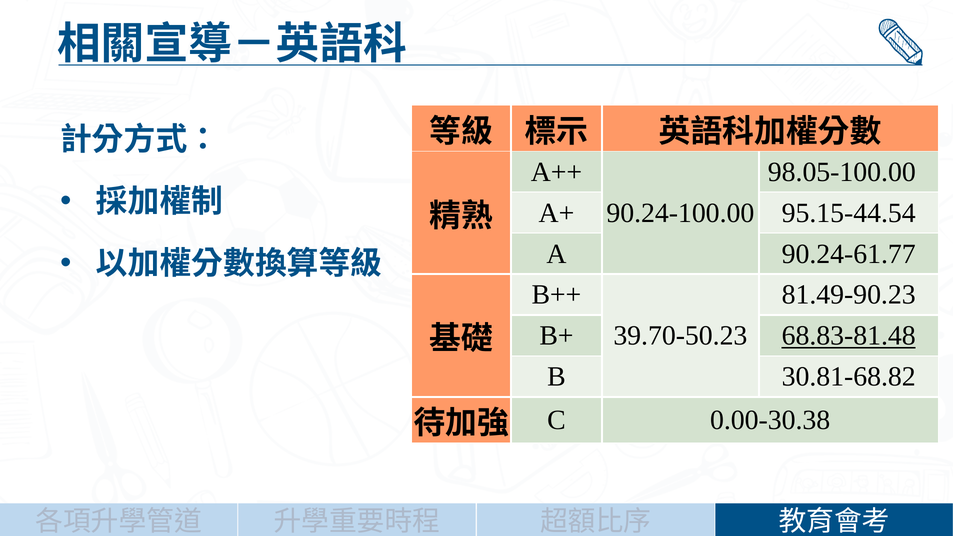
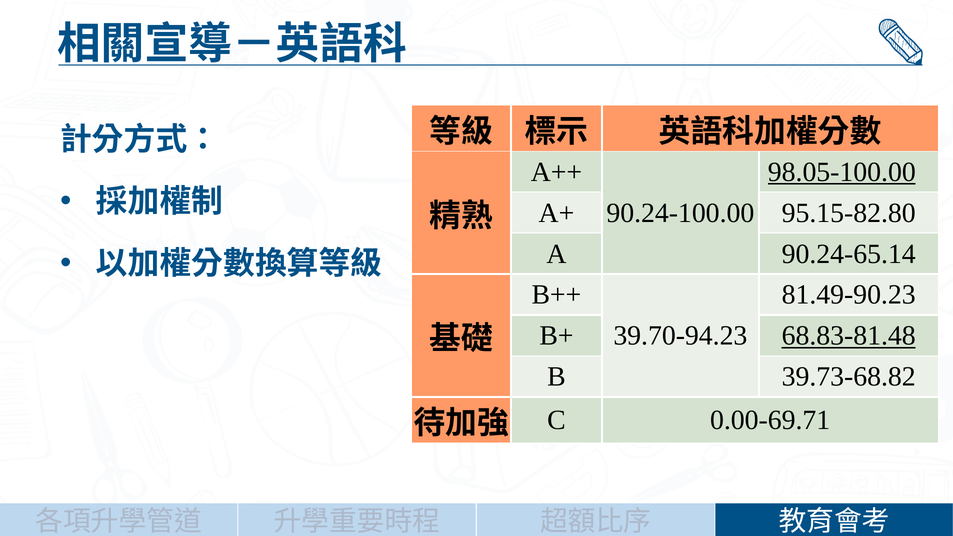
98.05-100.00 underline: none -> present
95.15-44.54: 95.15-44.54 -> 95.15-82.80
90.24-61.77: 90.24-61.77 -> 90.24-65.14
39.70-50.23: 39.70-50.23 -> 39.70-94.23
30.81-68.82: 30.81-68.82 -> 39.73-68.82
0.00-30.38: 0.00-30.38 -> 0.00-69.71
